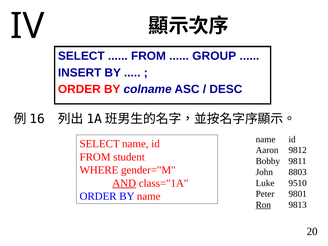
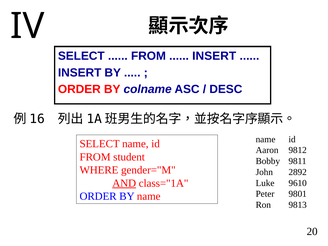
GROUP at (214, 56): GROUP -> INSERT
8803: 8803 -> 2892
9510: 9510 -> 9610
Ron underline: present -> none
